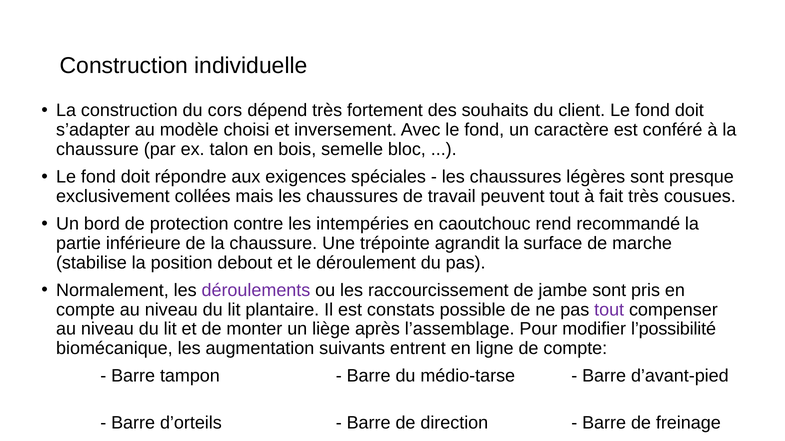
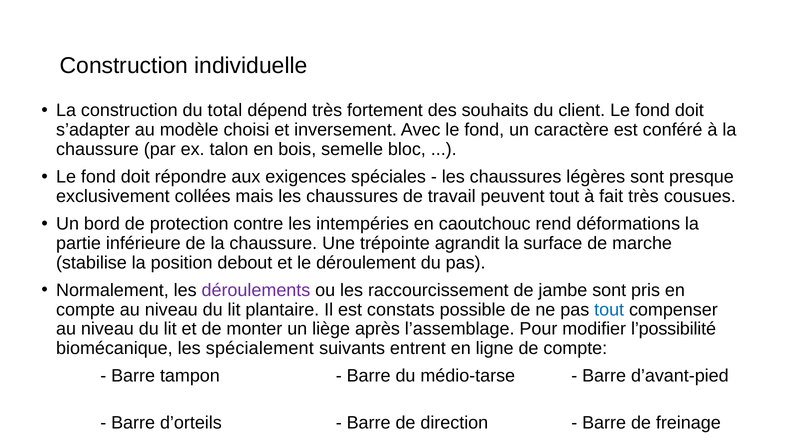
cors: cors -> total
recommandé: recommandé -> déformations
tout at (609, 310) colour: purple -> blue
augmentation: augmentation -> spécialement
